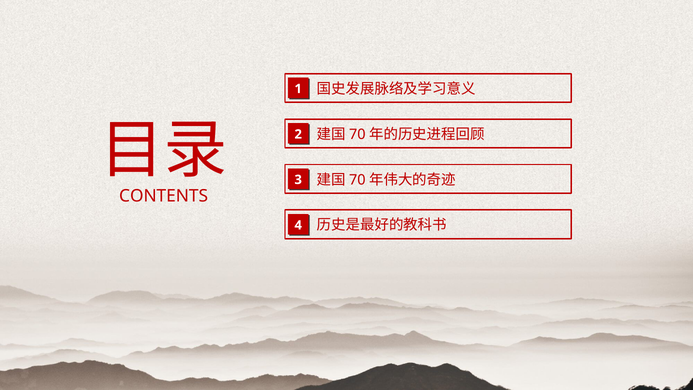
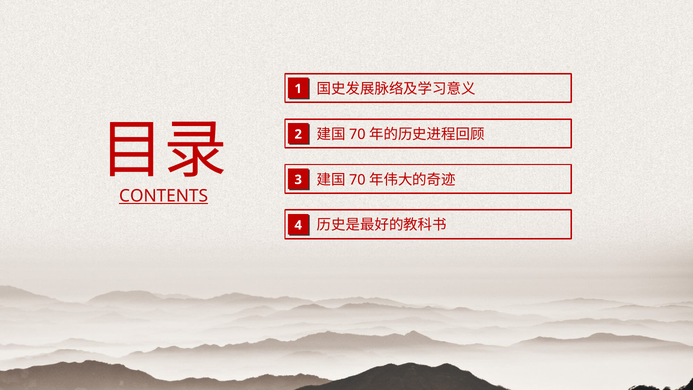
CONTENTS underline: none -> present
